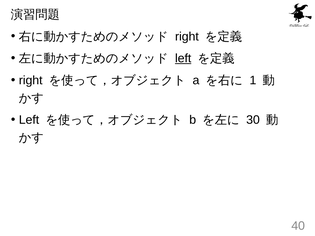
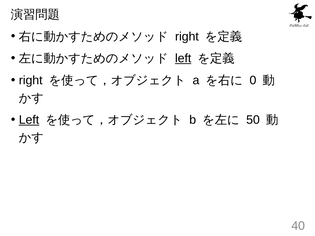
1: 1 -> 0
Left at (29, 120) underline: none -> present
30: 30 -> 50
